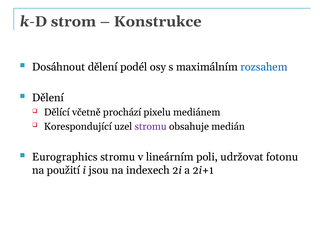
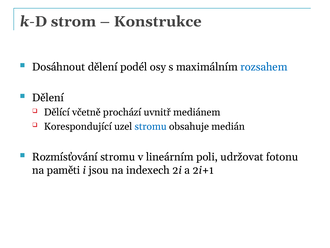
pixelu: pixelu -> uvnitř
stromu at (151, 126) colour: purple -> blue
Eurographics: Eurographics -> Rozmísťování
použití: použití -> paměti
